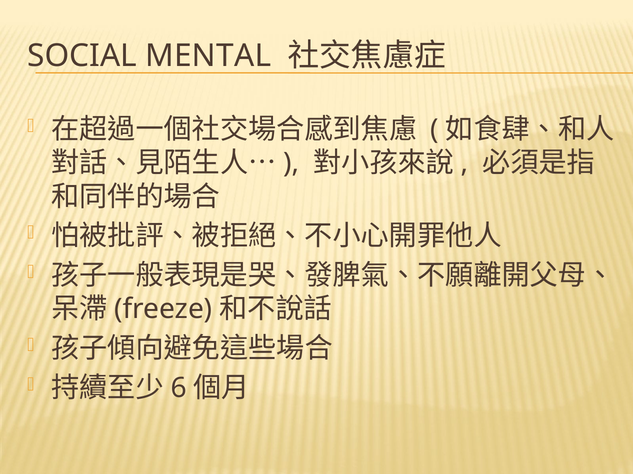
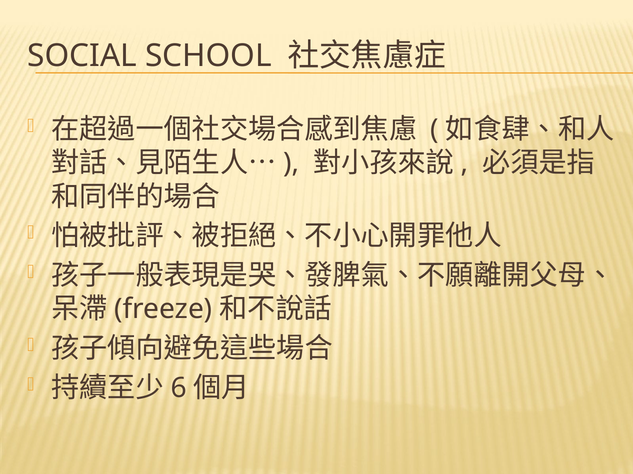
MENTAL: MENTAL -> SCHOOL
